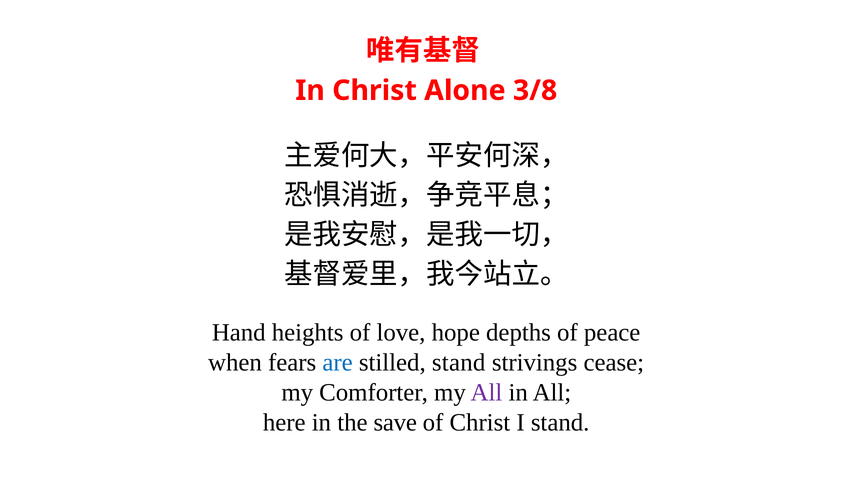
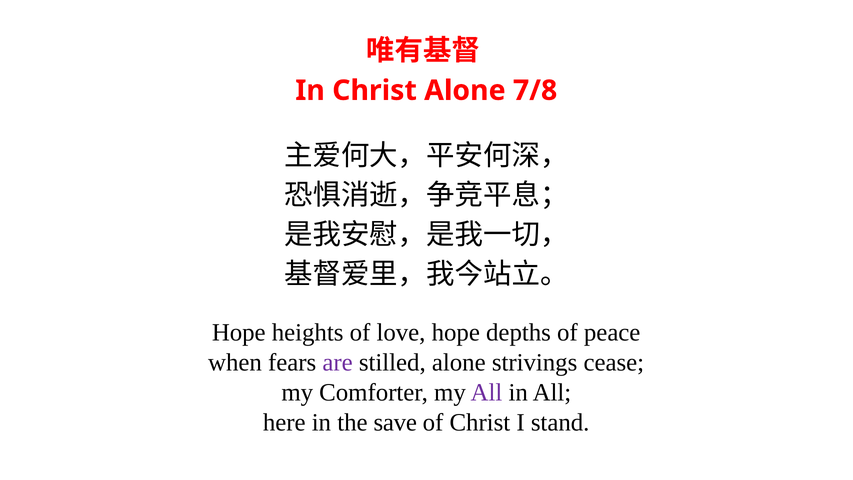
3/8: 3/8 -> 7/8
Hand at (239, 333): Hand -> Hope
are colour: blue -> purple
stilled stand: stand -> alone
